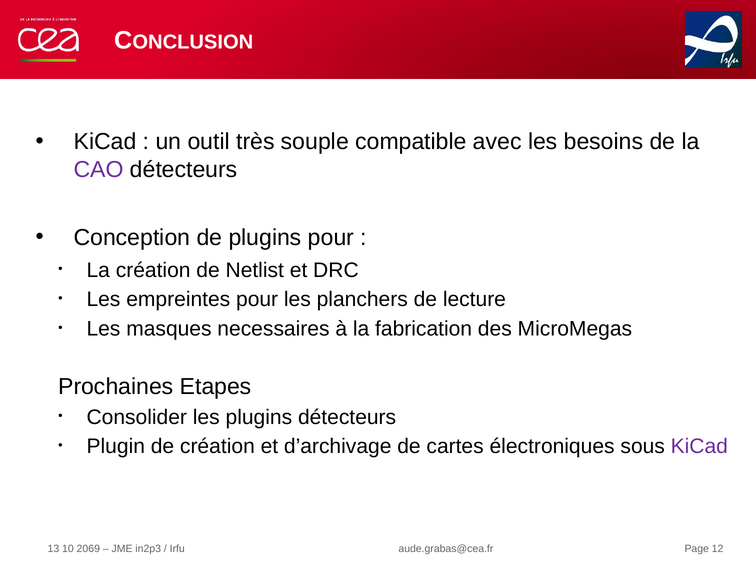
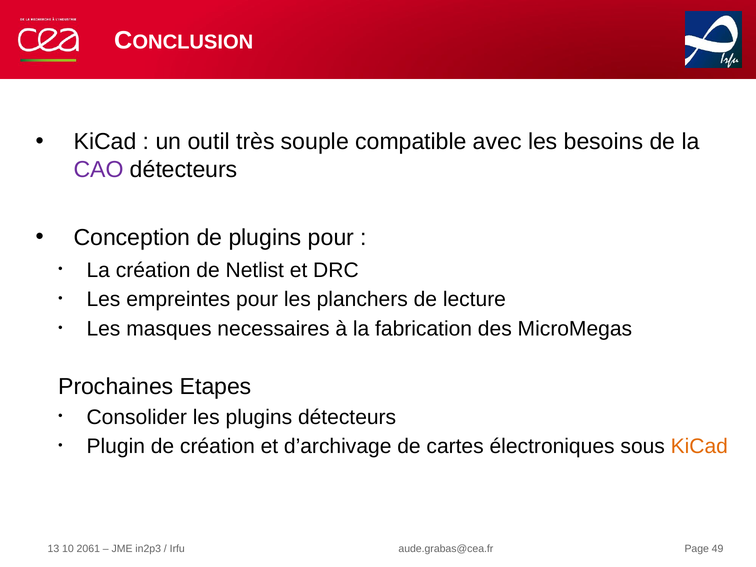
KiCad at (699, 447) colour: purple -> orange
2069: 2069 -> 2061
12: 12 -> 49
